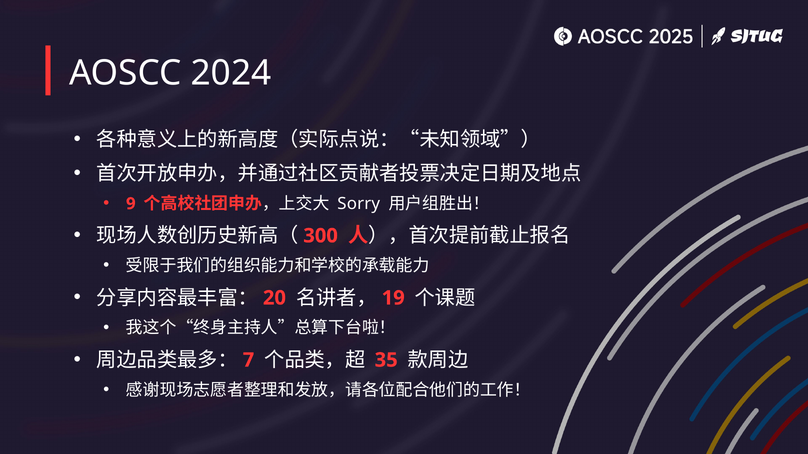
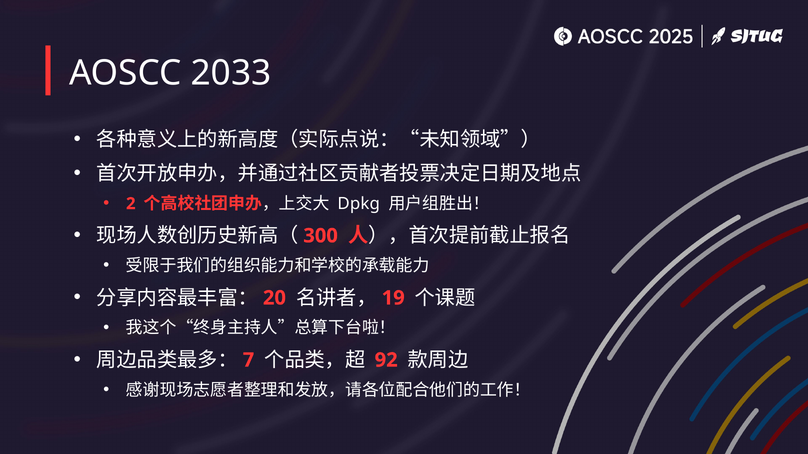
2024: 2024 -> 2033
9: 9 -> 2
Sorry: Sorry -> Dpkg
35: 35 -> 92
